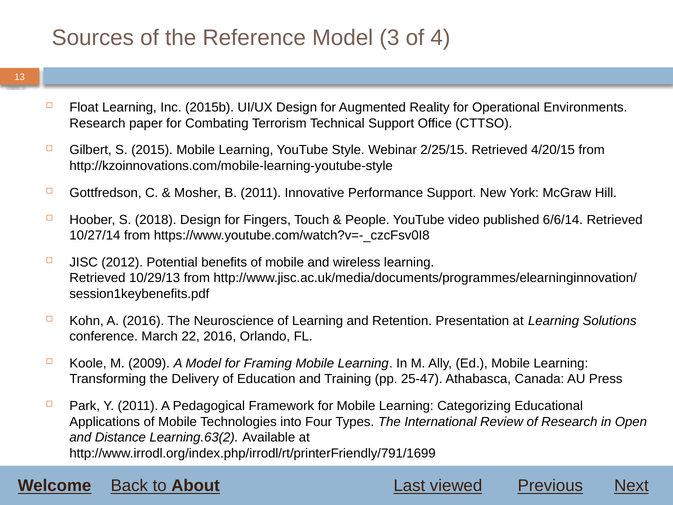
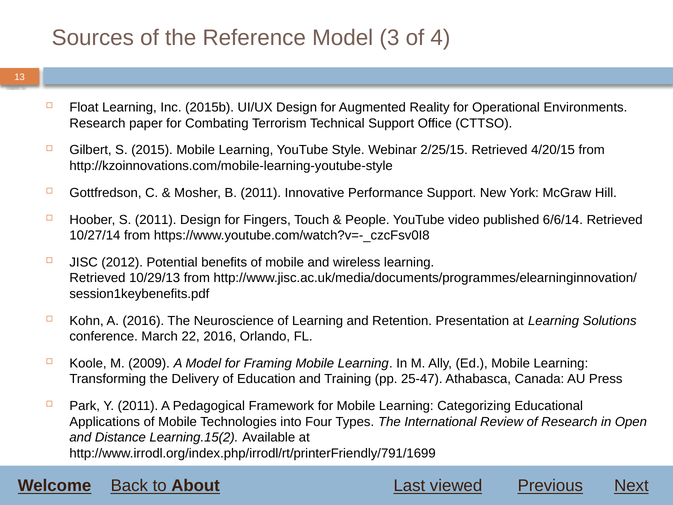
S 2018: 2018 -> 2011
Learning.63(2: Learning.63(2 -> Learning.15(2
